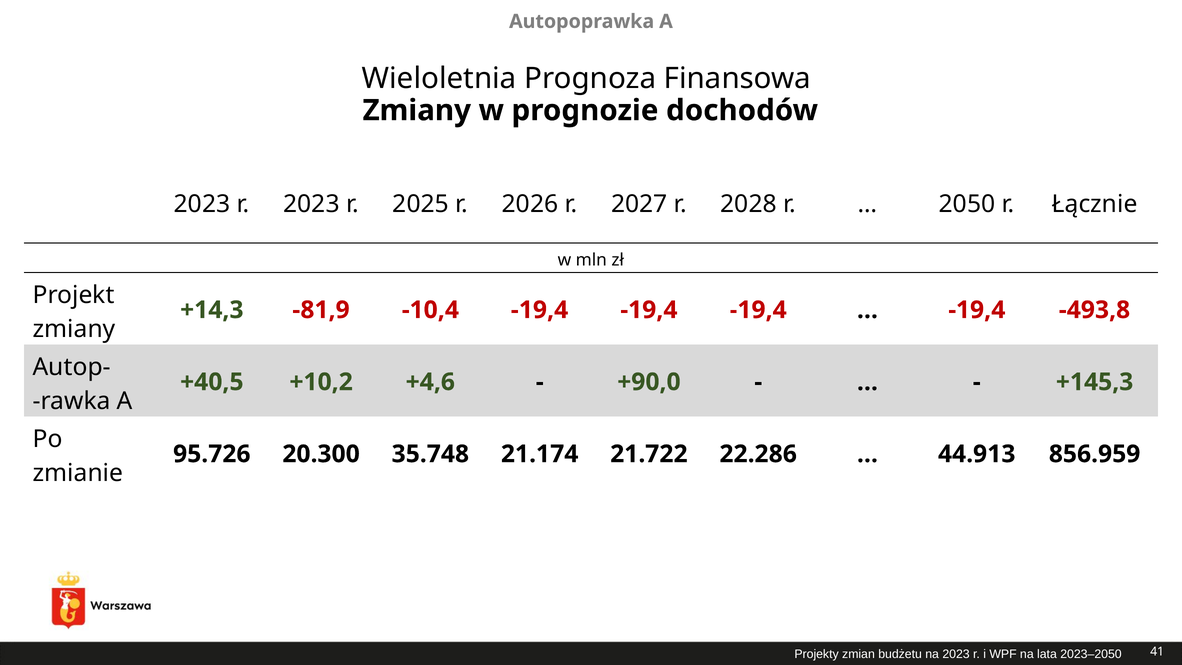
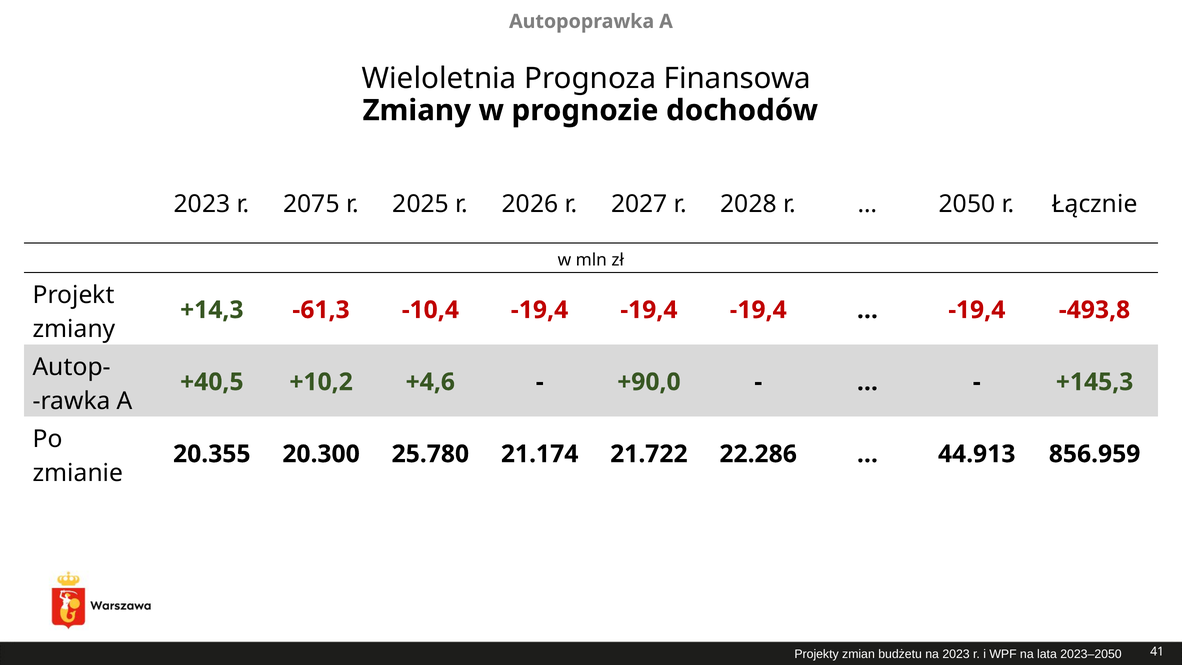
r 2023: 2023 -> 2075
-81,9: -81,9 -> -61,3
95.726: 95.726 -> 20.355
35.748: 35.748 -> 25.780
